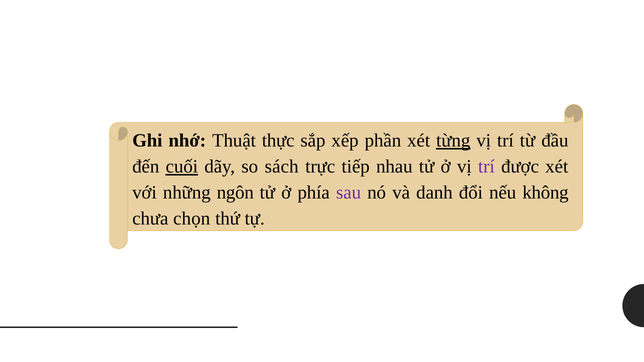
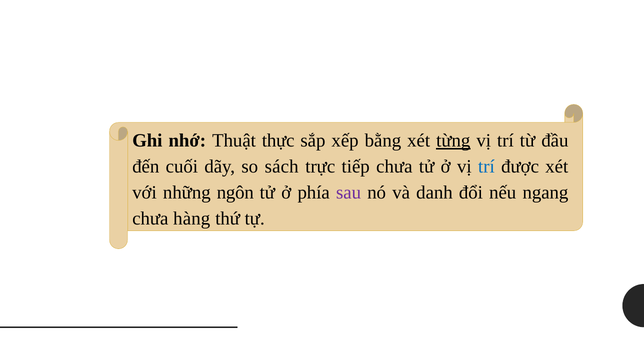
phần: phần -> bằng
cuối underline: present -> none
tiếp nhau: nhau -> chưa
trí at (486, 167) colour: purple -> blue
không: không -> ngang
chọn: chọn -> hàng
